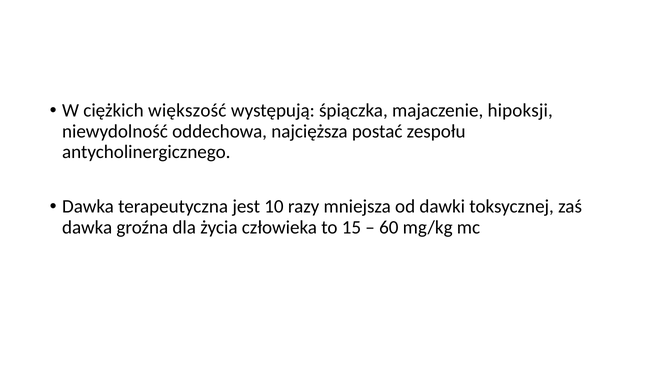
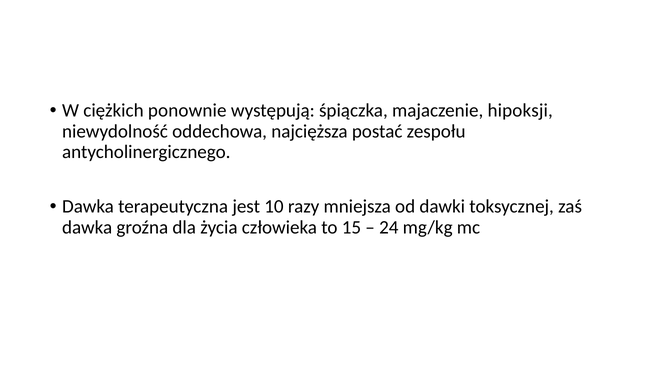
większość: większość -> ponownie
60: 60 -> 24
